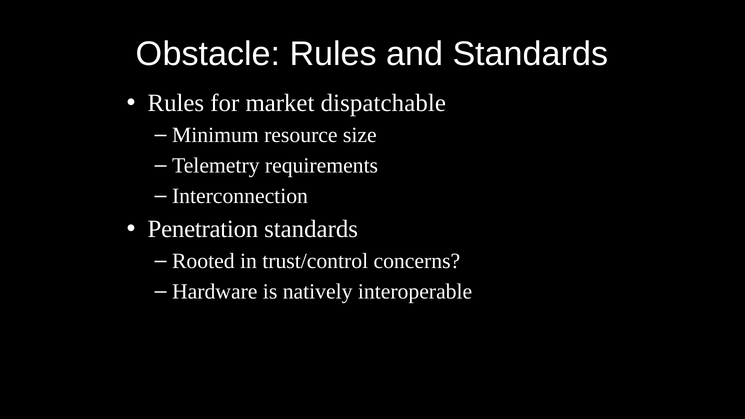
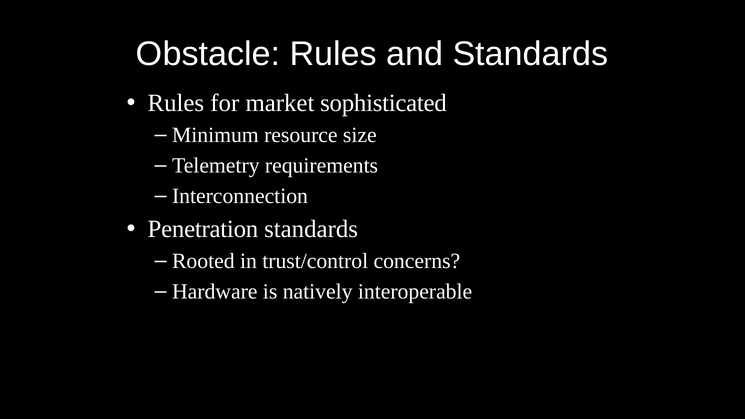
dispatchable: dispatchable -> sophisticated
